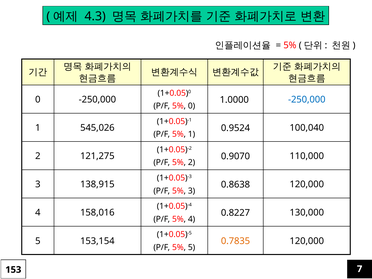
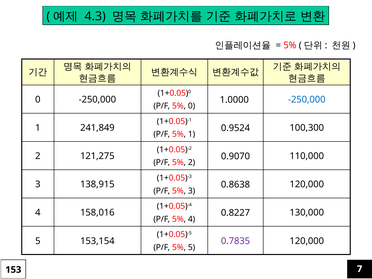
545,026: 545,026 -> 241,849
100,040: 100,040 -> 100,300
0.7835 colour: orange -> purple
